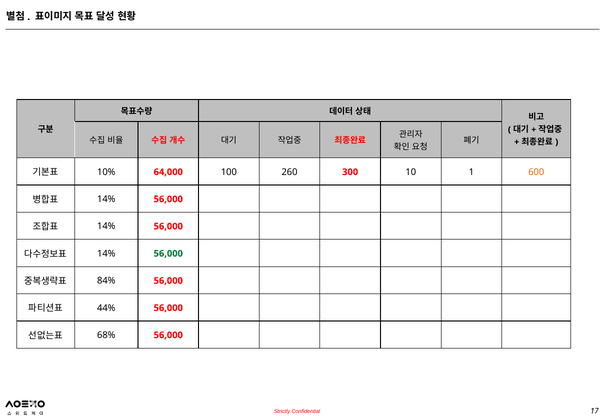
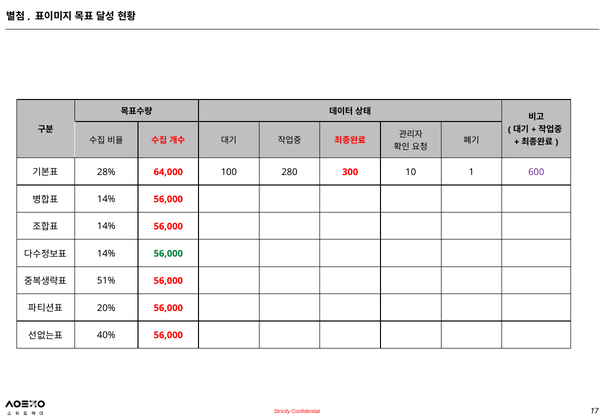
10%: 10% -> 28%
260: 260 -> 280
600 colour: orange -> purple
84%: 84% -> 51%
44%: 44% -> 20%
68%: 68% -> 40%
